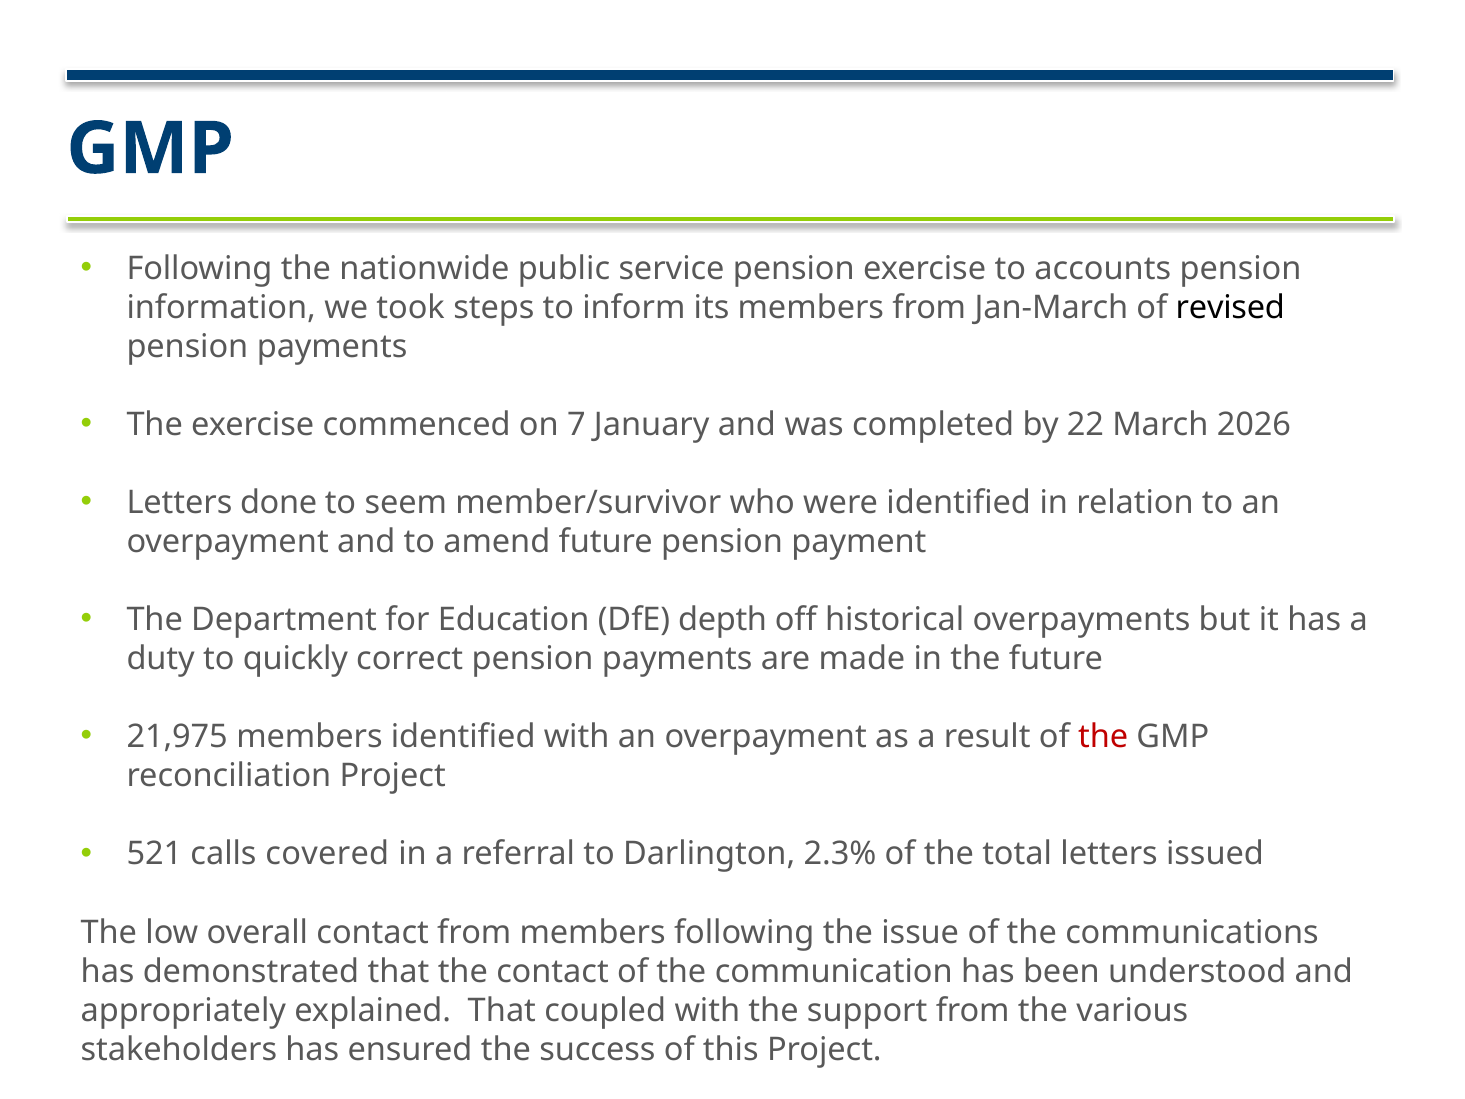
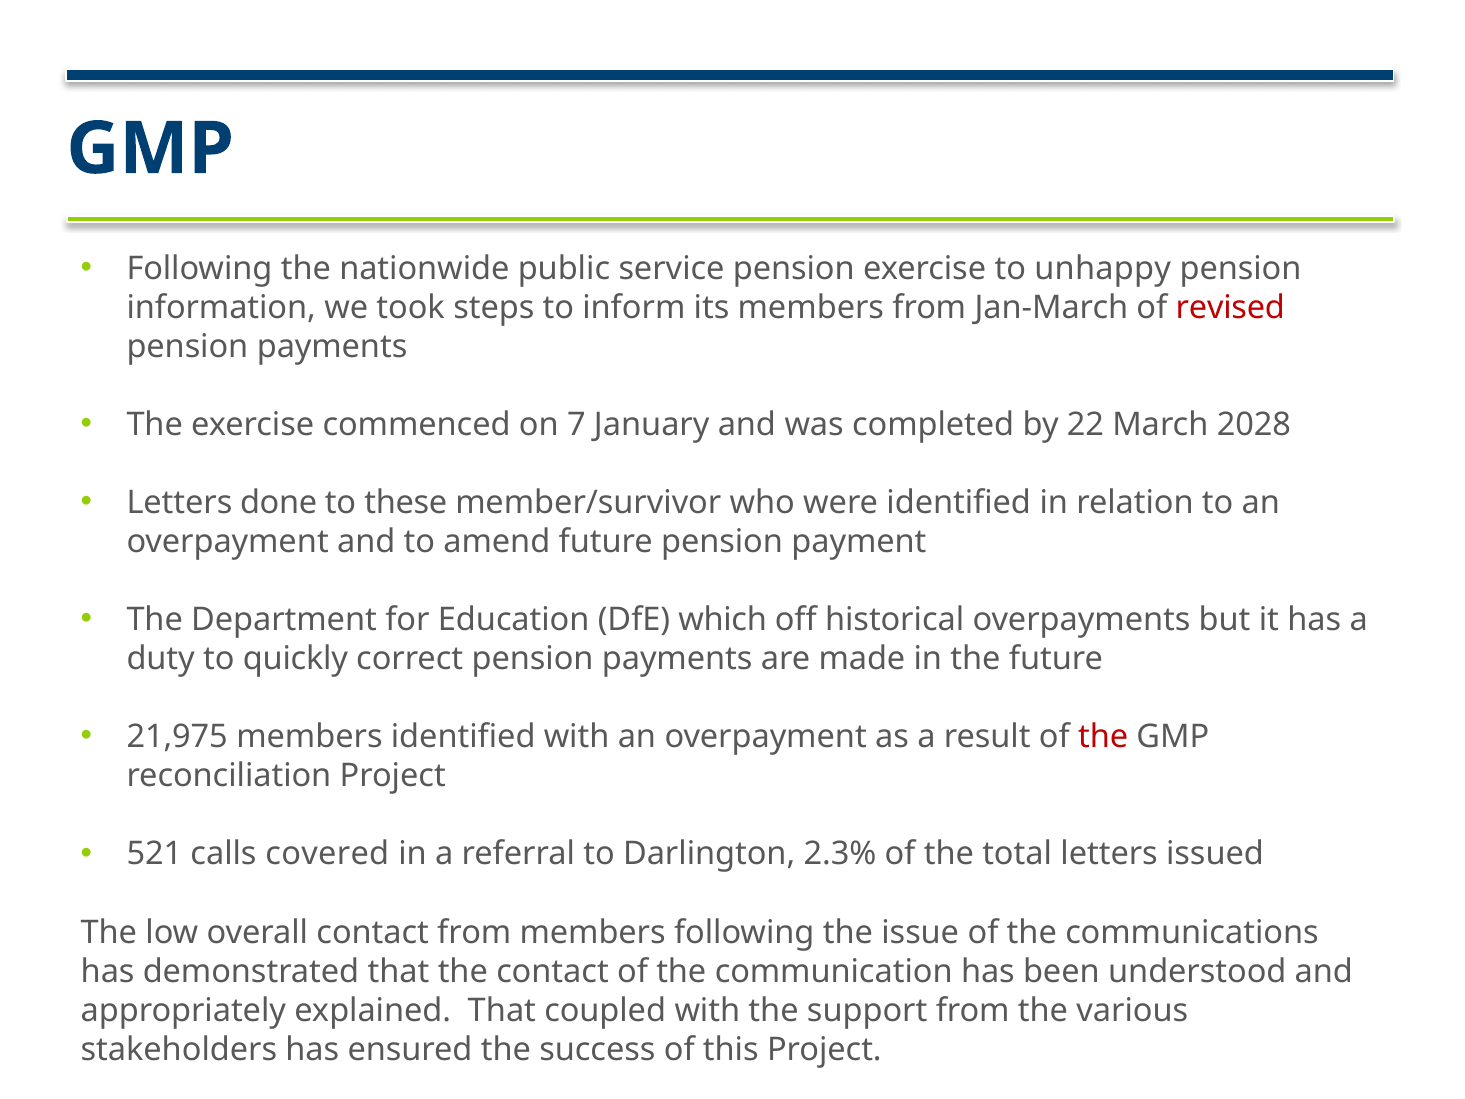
accounts: accounts -> unhappy
revised colour: black -> red
2026: 2026 -> 2028
seem: seem -> these
depth: depth -> which
